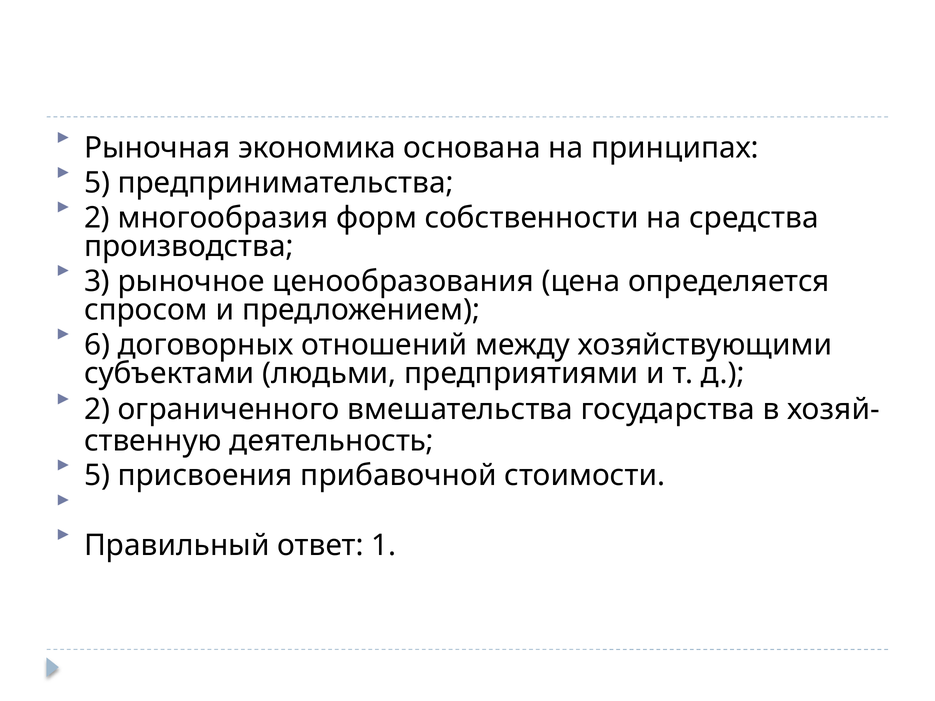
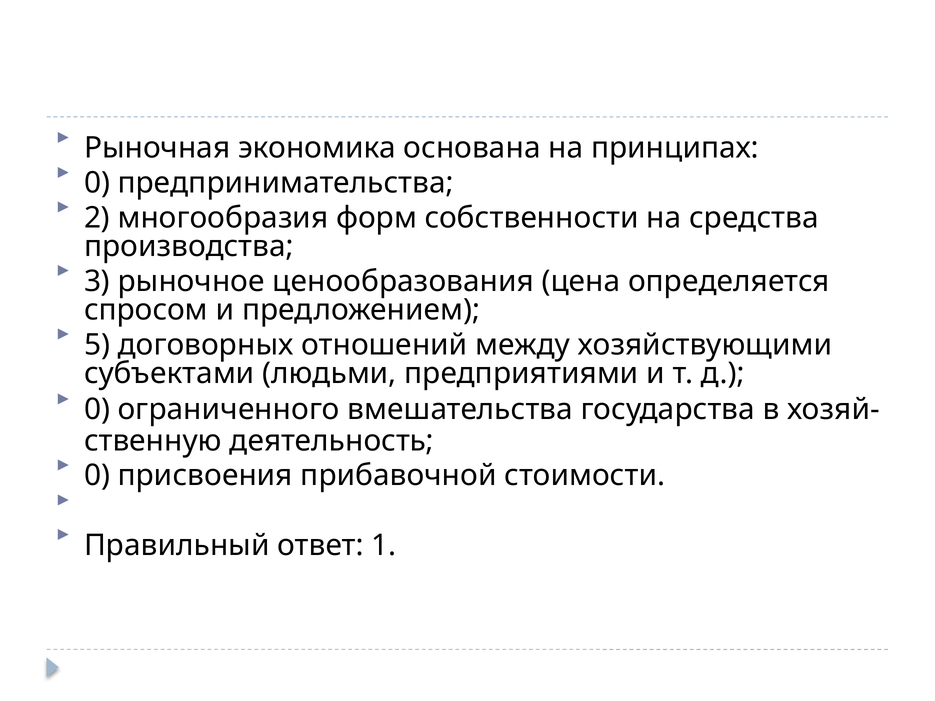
5 at (97, 183): 5 -> 0
6: 6 -> 5
2 at (97, 409): 2 -> 0
5 at (97, 476): 5 -> 0
